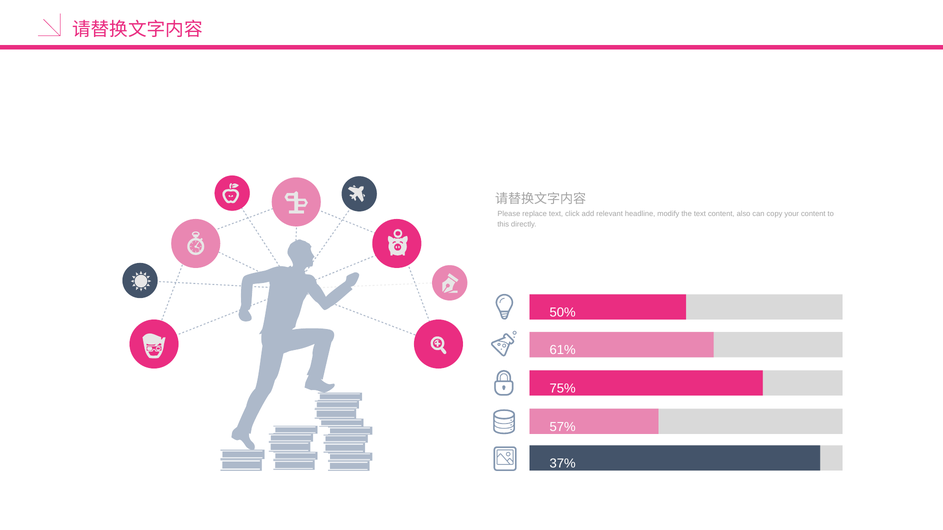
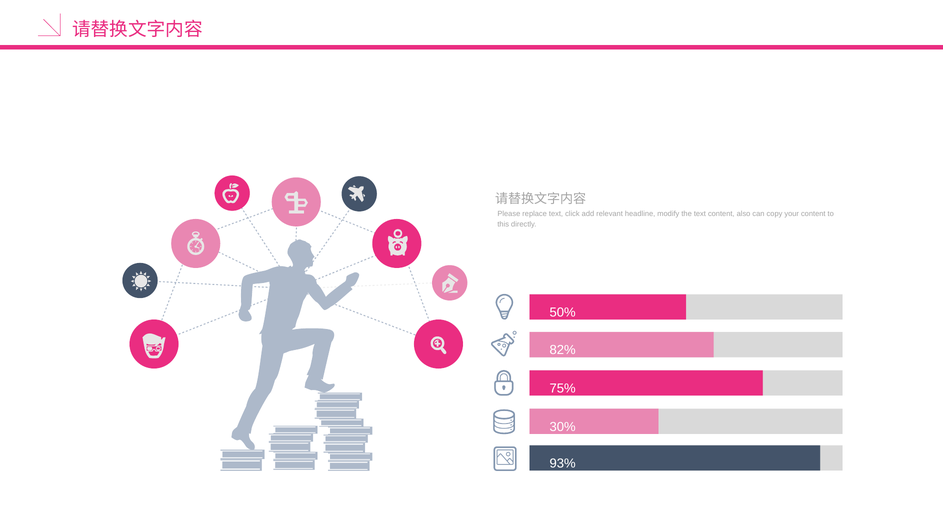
61%: 61% -> 82%
57%: 57% -> 30%
37%: 37% -> 93%
